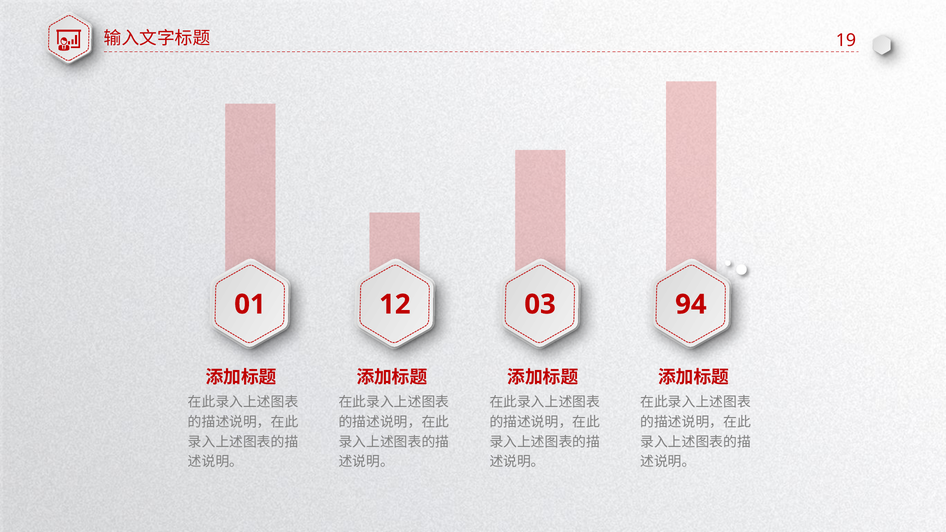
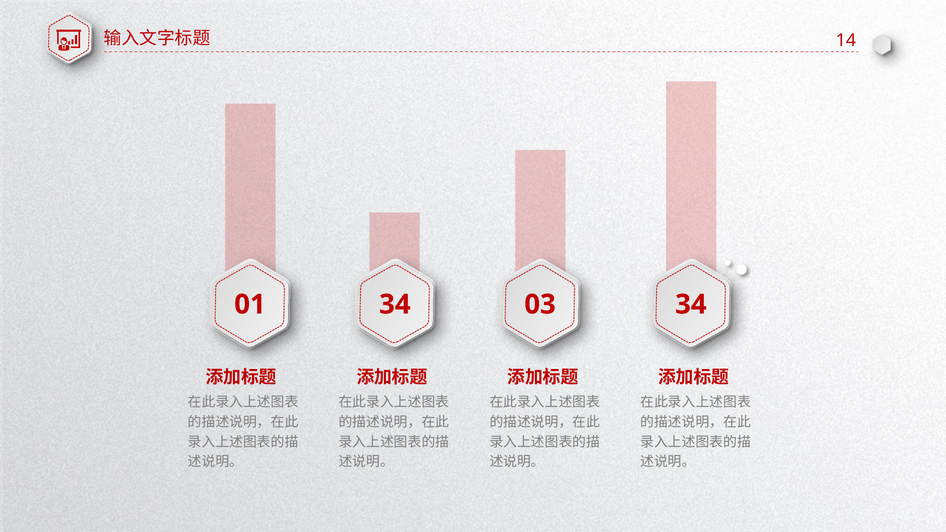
19: 19 -> 14
01 12: 12 -> 34
03 94: 94 -> 34
